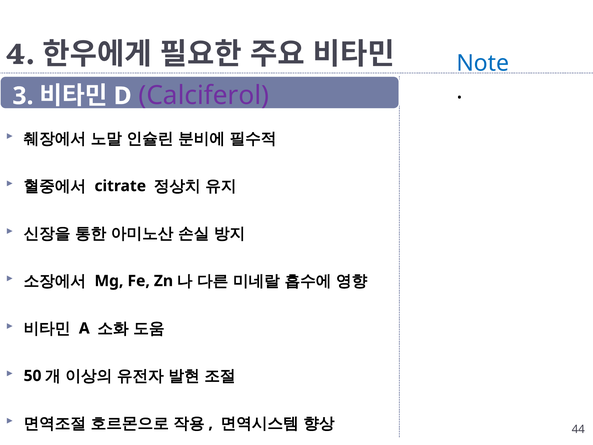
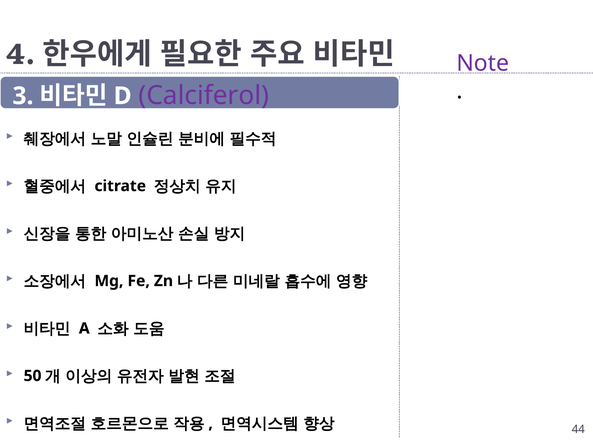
Note colour: blue -> purple
